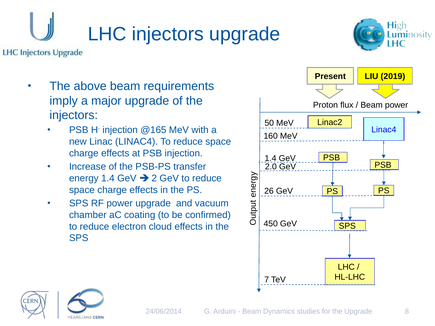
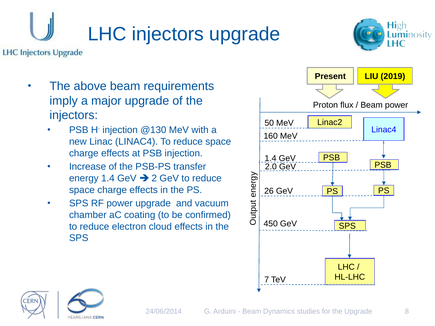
@165: @165 -> @130
